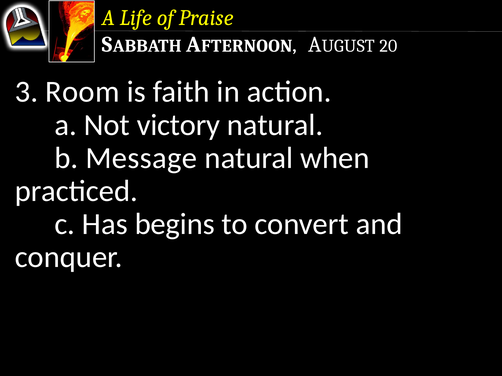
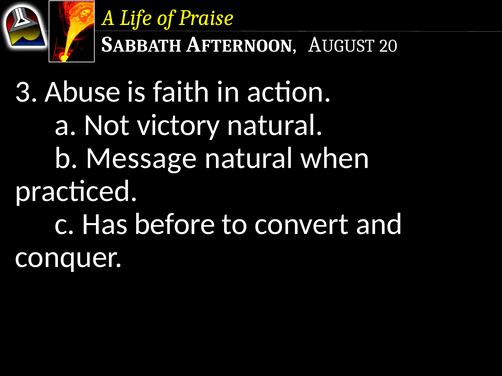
Room: Room -> Abuse
begins: begins -> before
